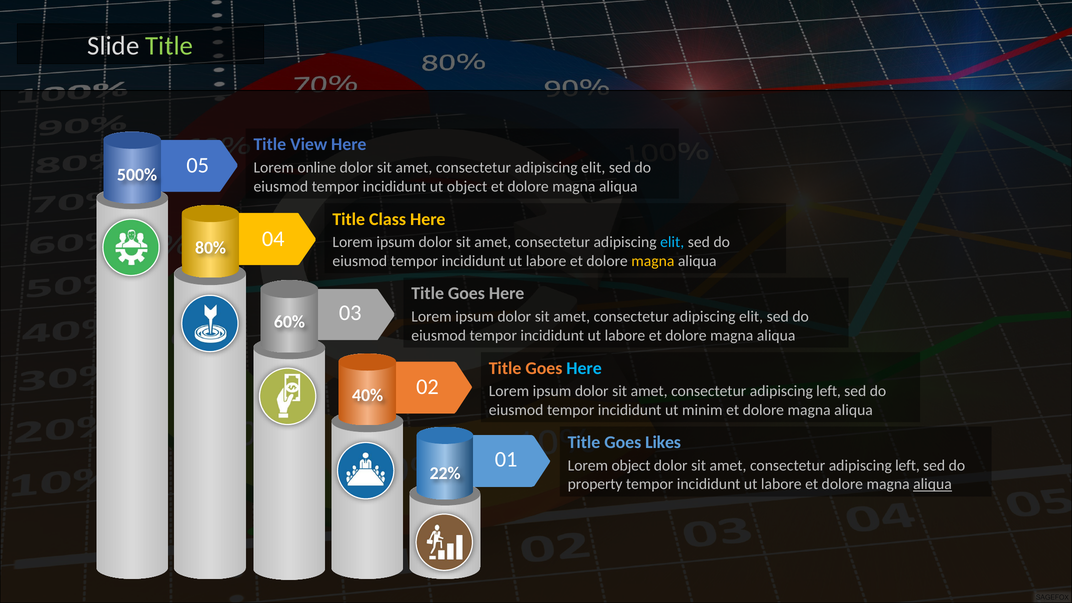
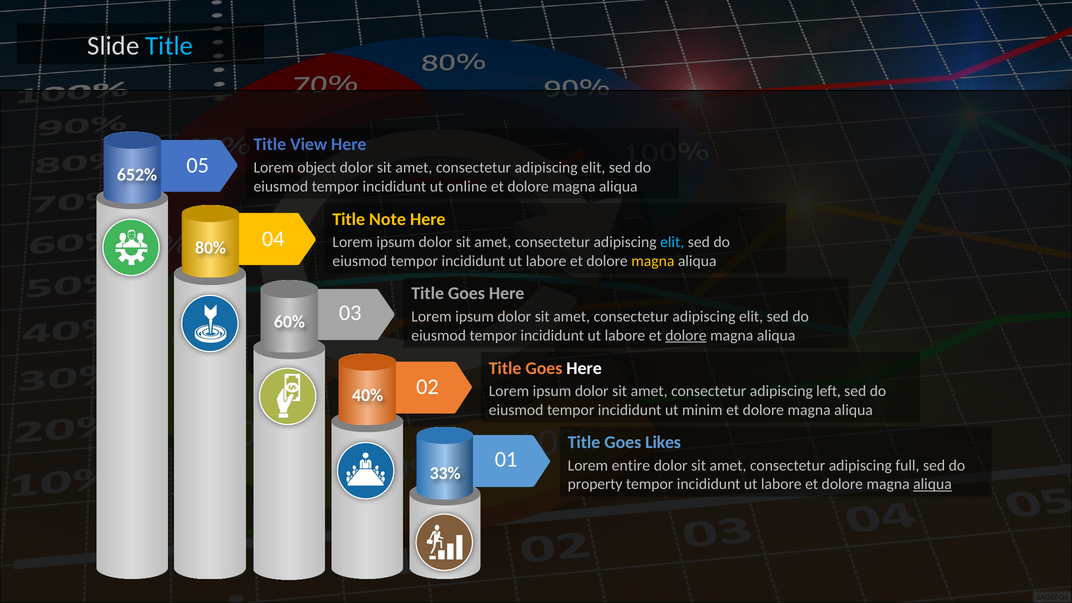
Title at (169, 46) colour: light green -> light blue
online: online -> object
500%: 500% -> 652%
ut object: object -> online
Class: Class -> Note
dolore at (686, 335) underline: none -> present
Here at (584, 368) colour: light blue -> white
Lorem object: object -> entire
left at (907, 466): left -> full
22%: 22% -> 33%
